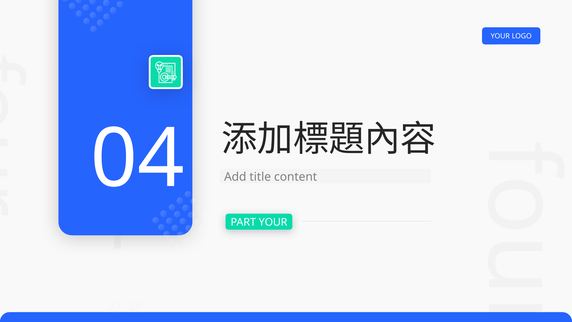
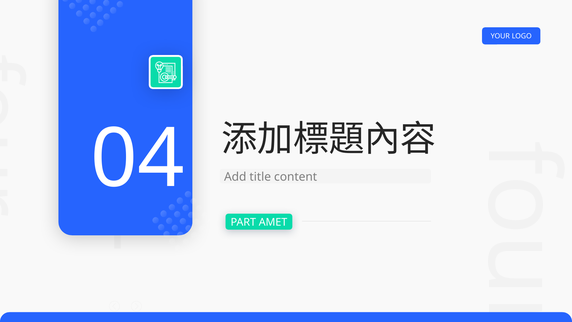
PART YOUR: YOUR -> AMET
